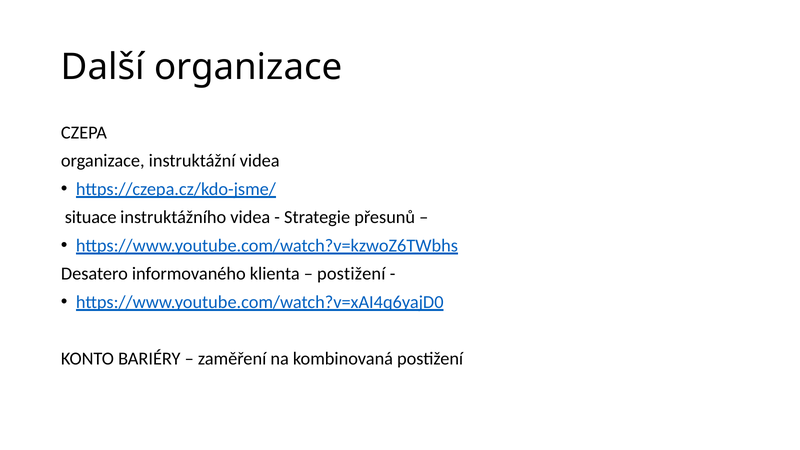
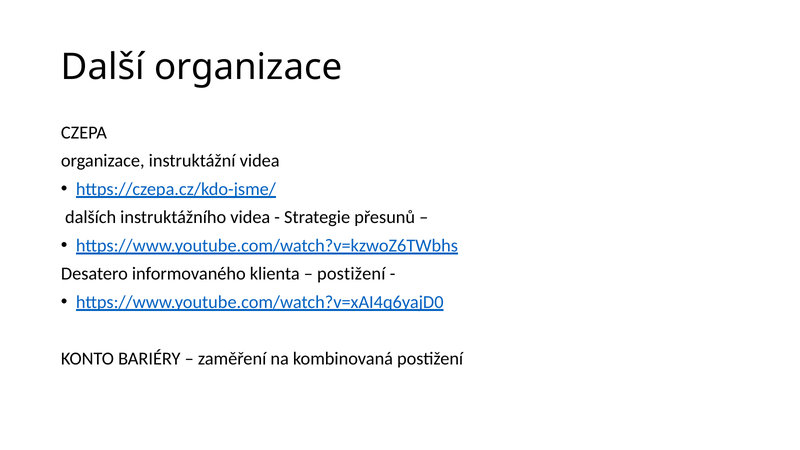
situace: situace -> dalších
